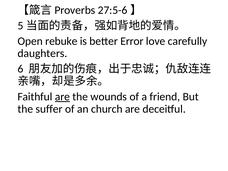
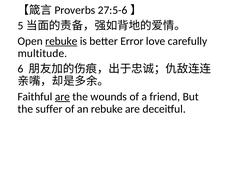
rebuke at (61, 41) underline: none -> present
daughters: daughters -> multitude
an church: church -> rebuke
